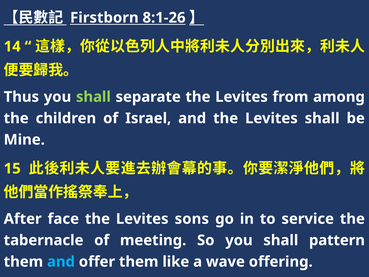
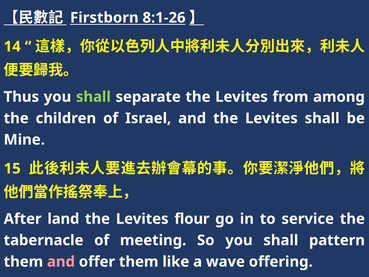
face: face -> land
sons: sons -> flour
and at (61, 261) colour: light blue -> pink
